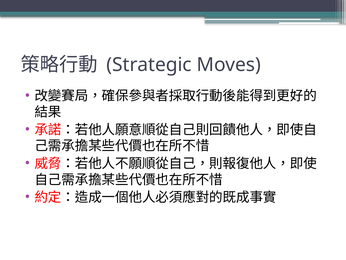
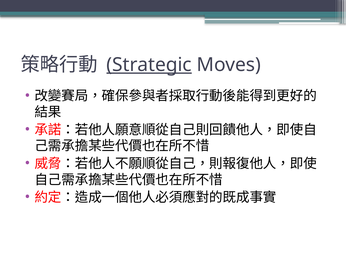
Strategic underline: none -> present
